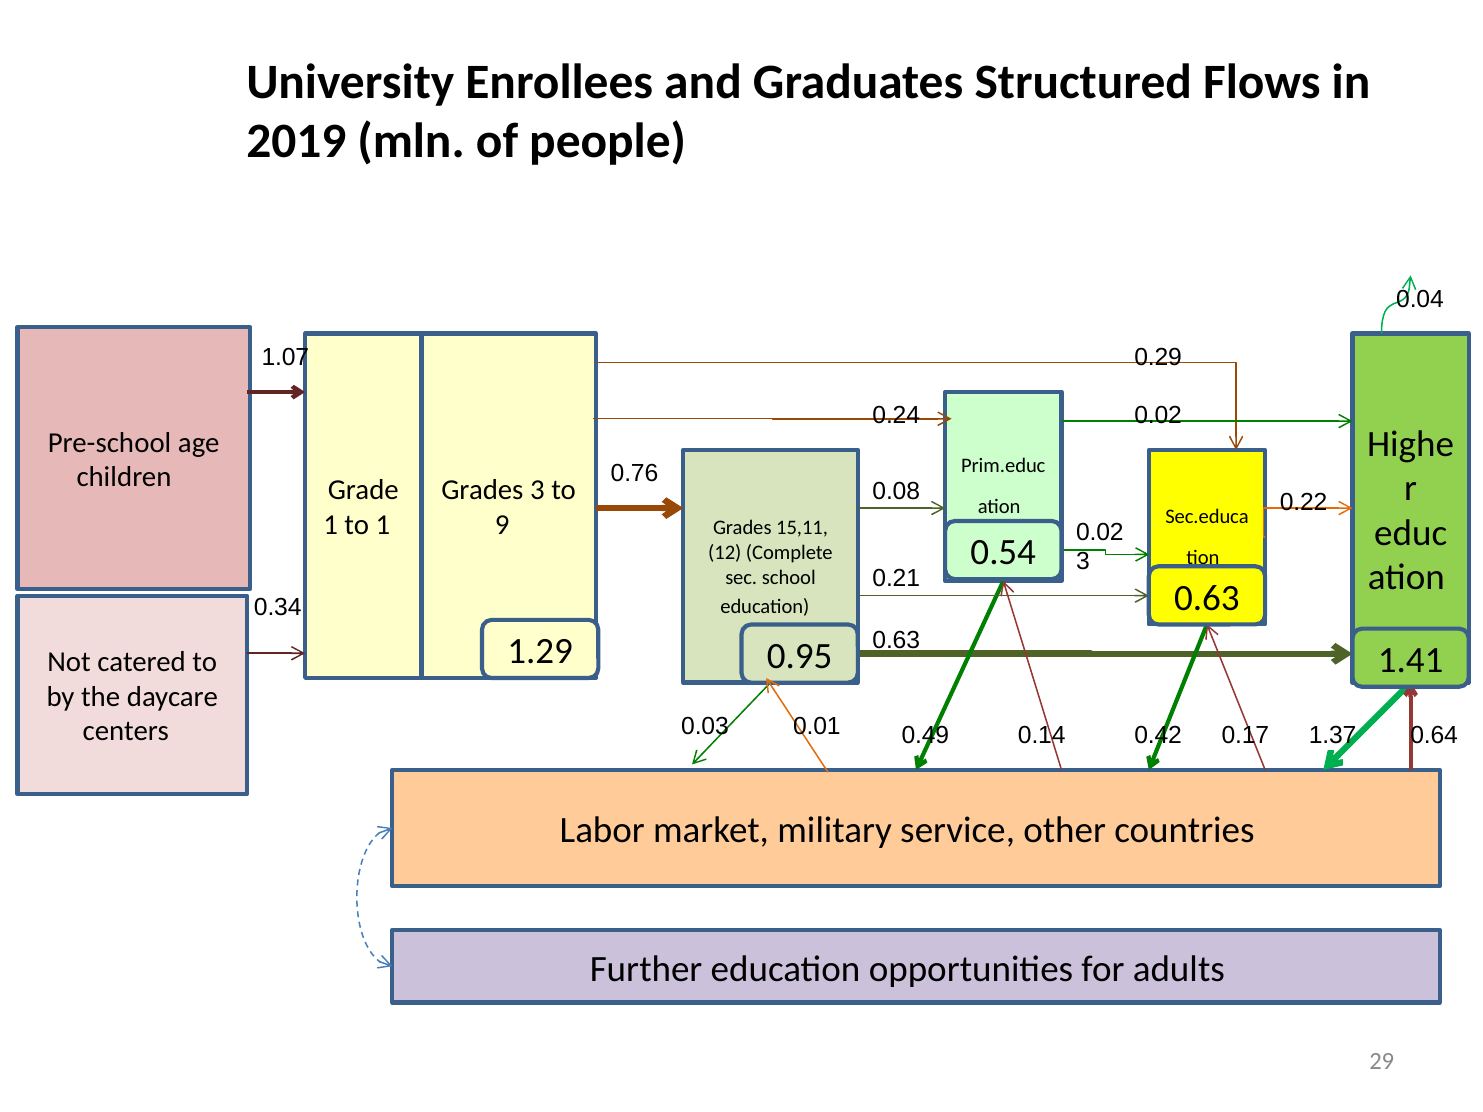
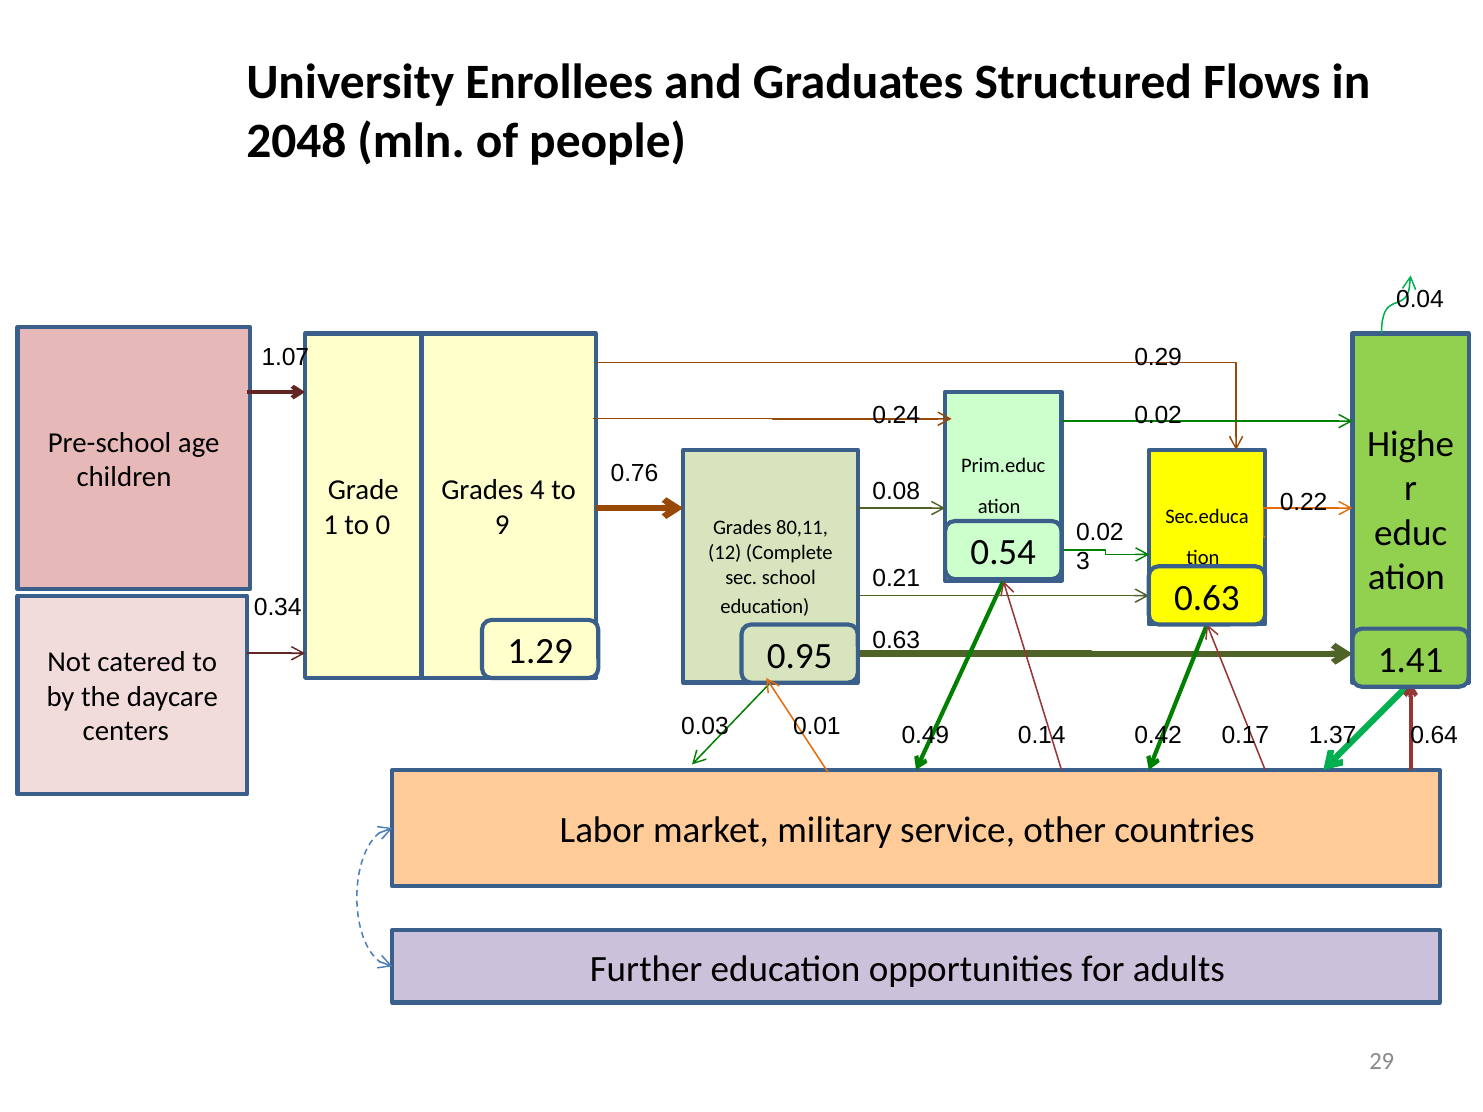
2019: 2019 -> 2048
Grades 3: 3 -> 4
to 1: 1 -> 0
15,11: 15,11 -> 80,11
